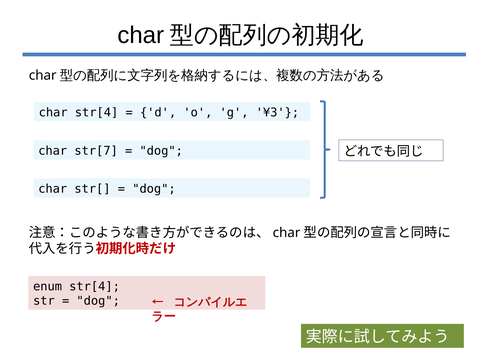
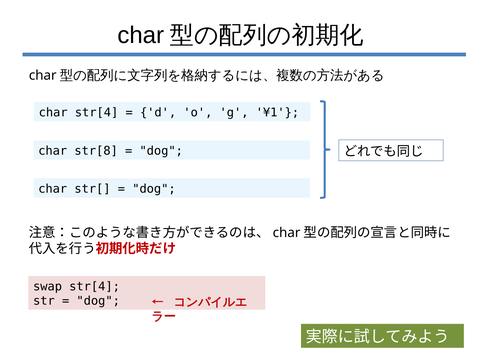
¥3: ¥3 -> ¥1
str[7: str[7 -> str[8
enum: enum -> swap
